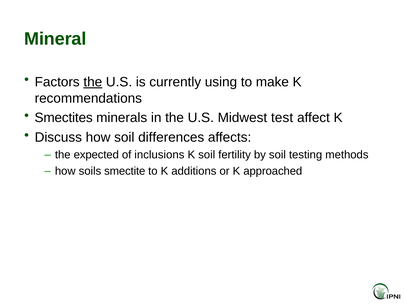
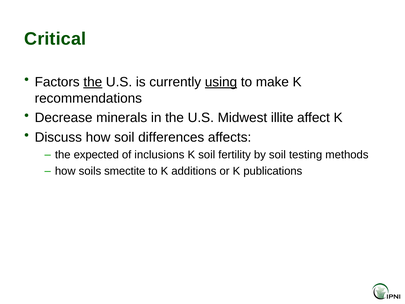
Mineral: Mineral -> Critical
using underline: none -> present
Smectites: Smectites -> Decrease
test: test -> illite
approached: approached -> publications
